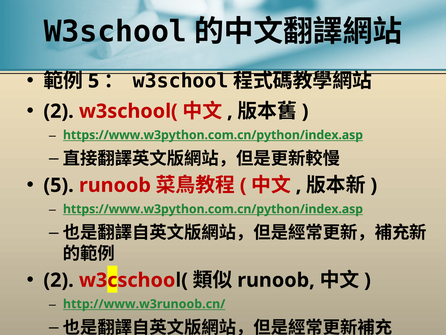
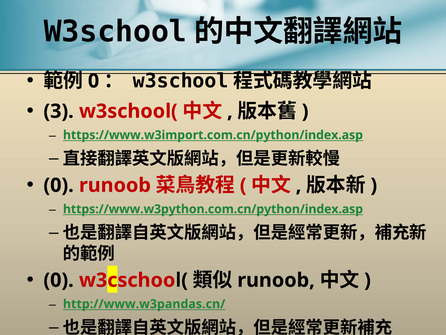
5 at (94, 81): 5 -> 0
2 at (59, 111): 2 -> 3
https://www.w3python.com.cn/python/index.asp at (213, 135): https://www.w3python.com.cn/python/index.asp -> https://www.w3import.com.cn/python/index.asp
5 at (59, 185): 5 -> 0
2 at (59, 280): 2 -> 0
http://www.w3runoob.cn/: http://www.w3runoob.cn/ -> http://www.w3pandas.cn/
